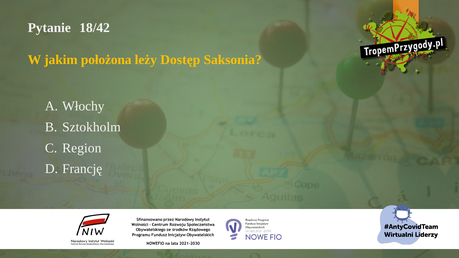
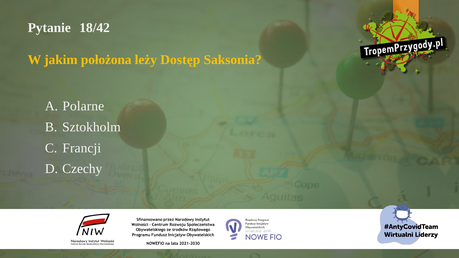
Włochy: Włochy -> Polarne
Region: Region -> Francji
Francję: Francję -> Czechy
